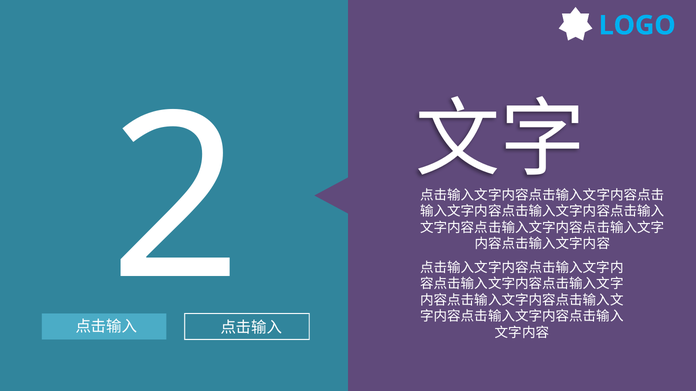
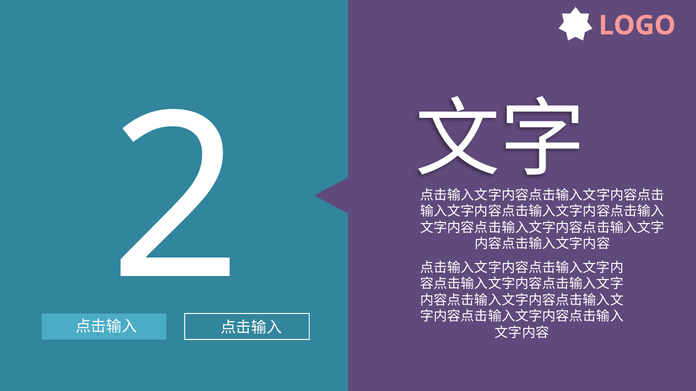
LOGO colour: light blue -> pink
